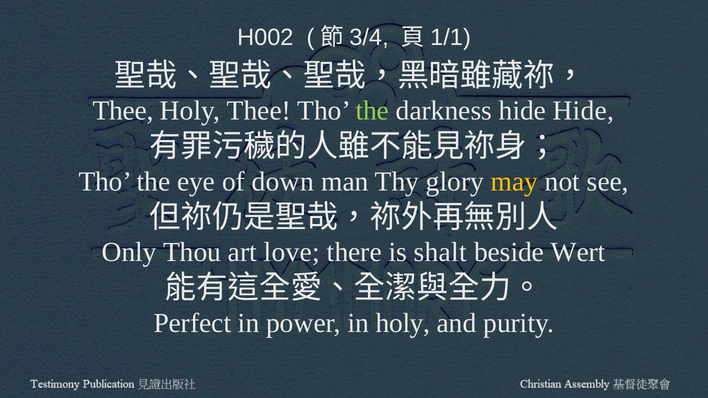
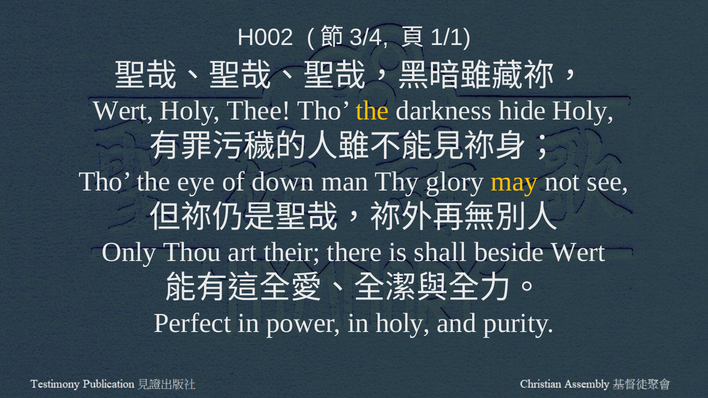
Thee at (123, 111): Thee -> Wert
the at (372, 111) colour: light green -> yellow
hide Hide: Hide -> Holy
love: love -> their
shalt: shalt -> shall
